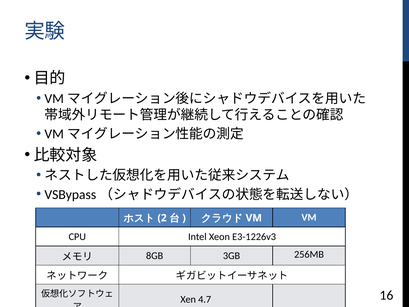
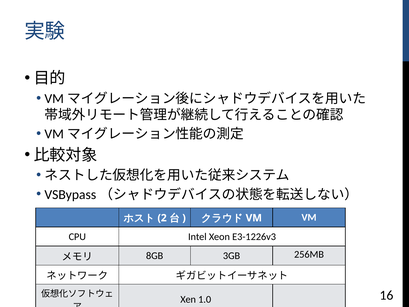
4.7: 4.7 -> 1.0
